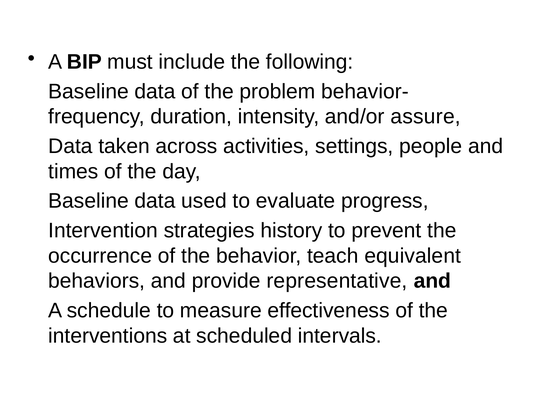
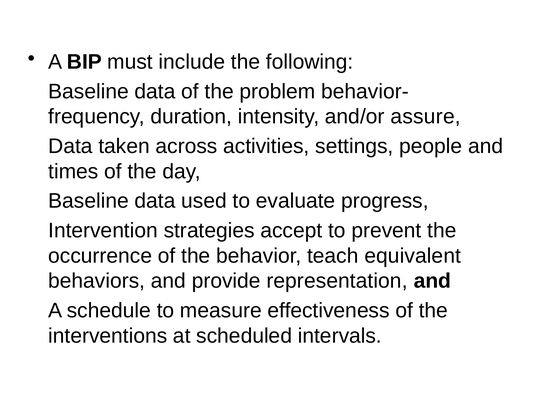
history: history -> accept
representative: representative -> representation
